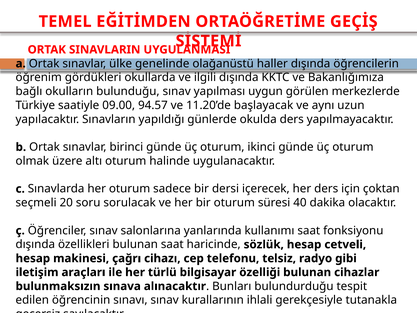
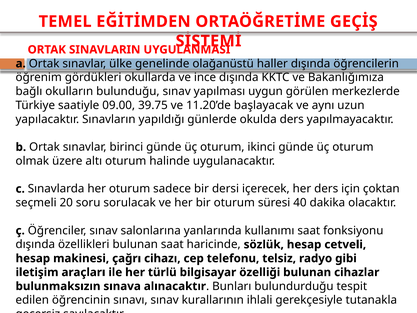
ilgili: ilgili -> ince
94.57: 94.57 -> 39.75
